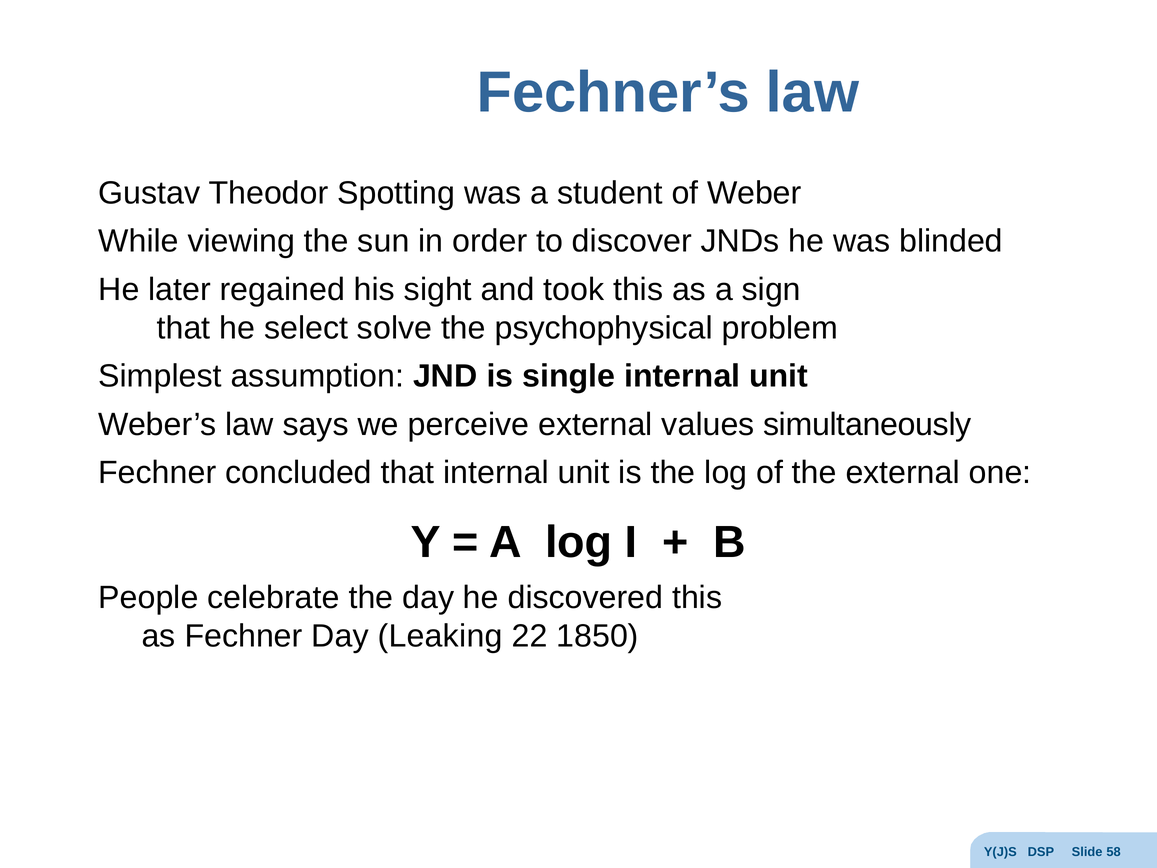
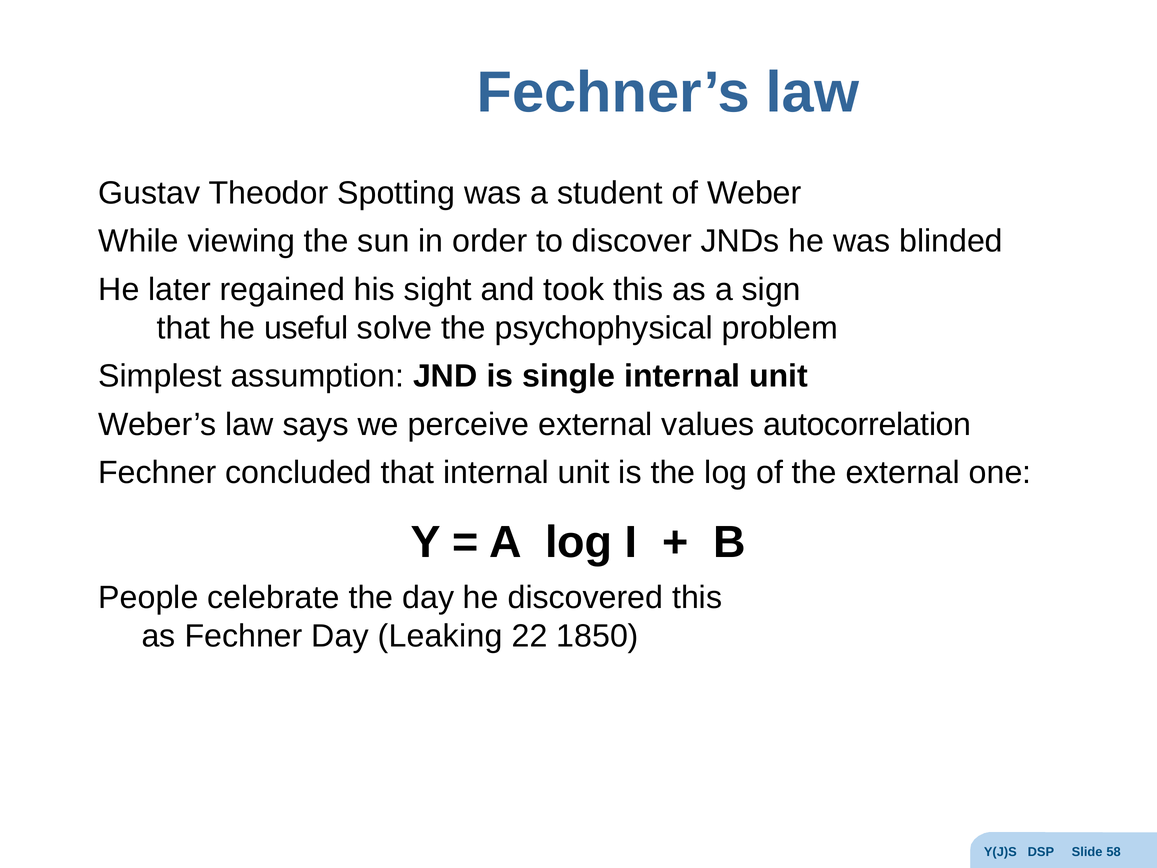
select: select -> useful
simultaneously: simultaneously -> autocorrelation
